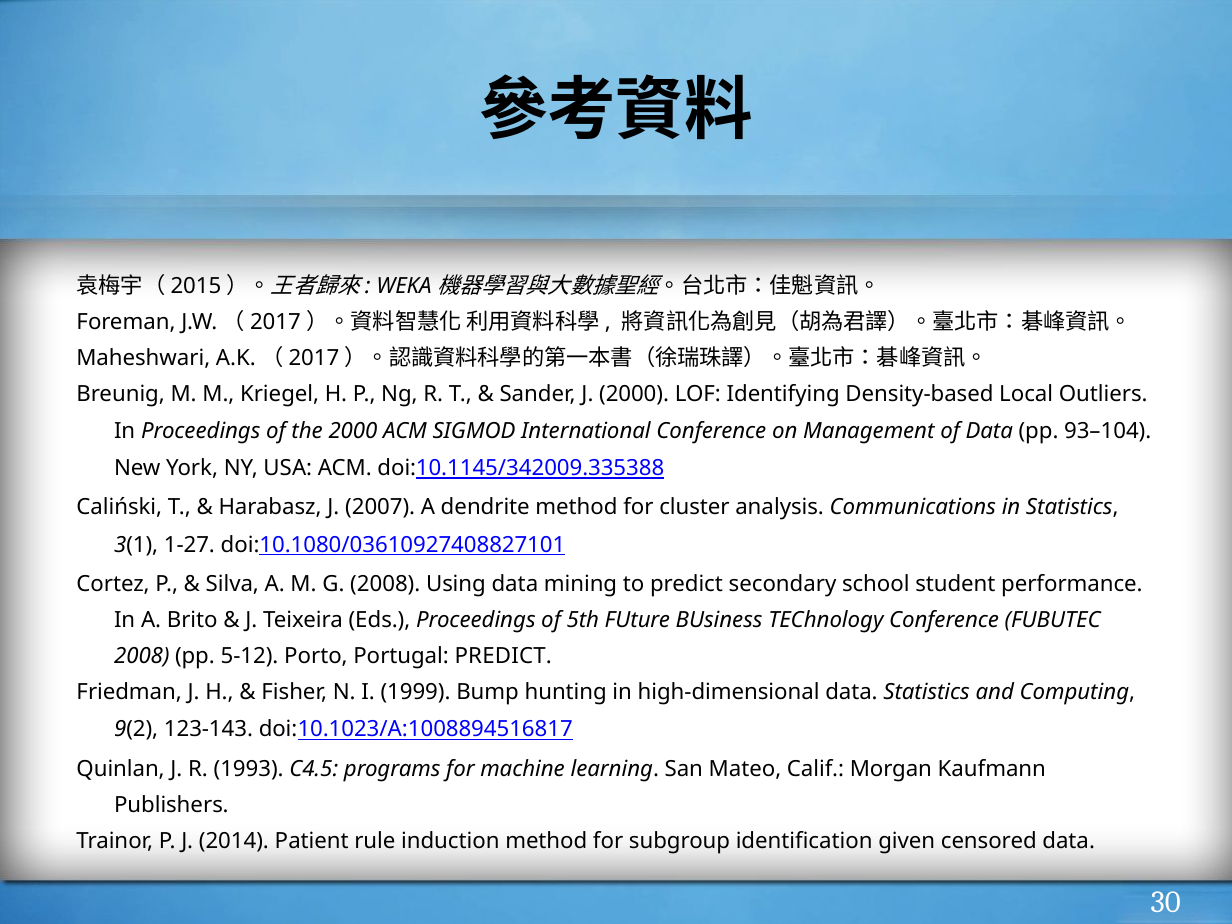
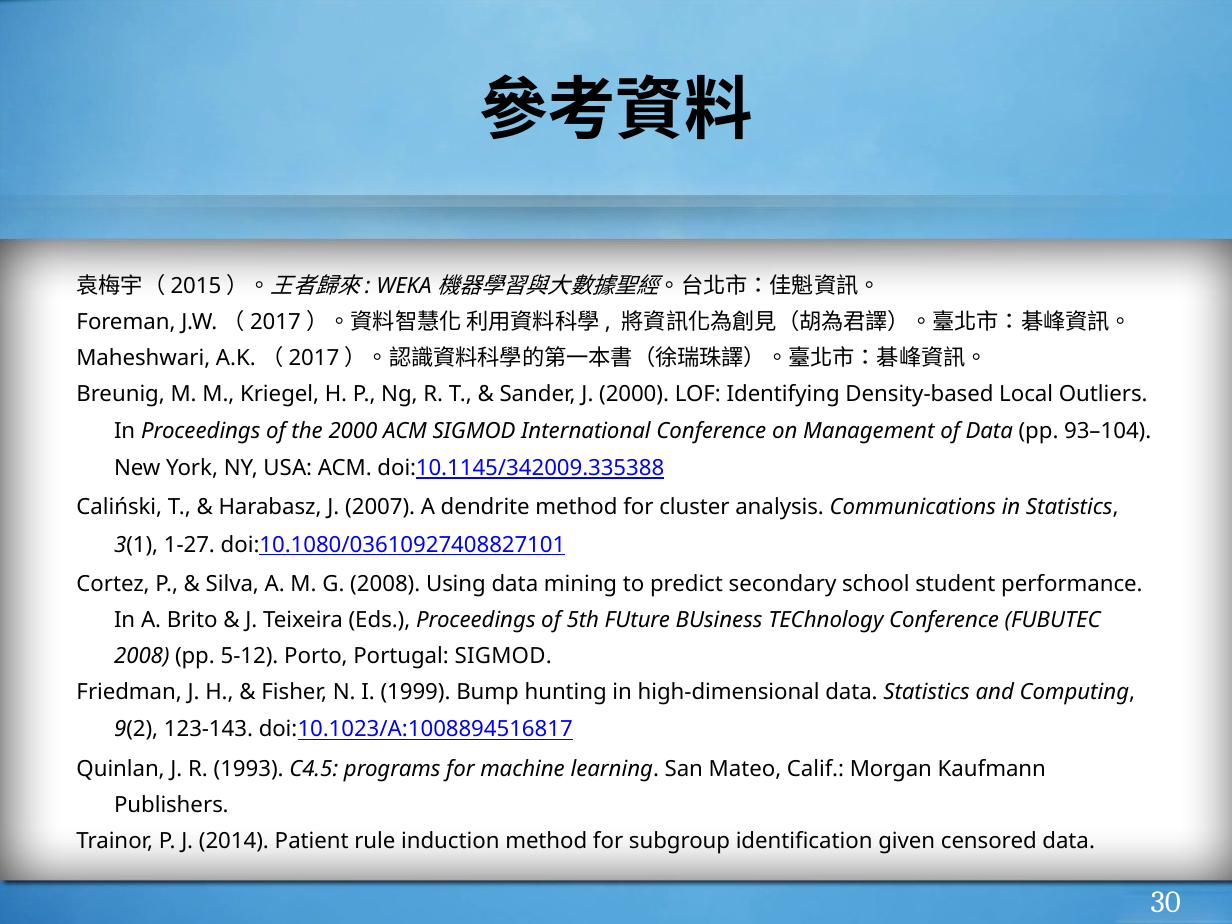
Portugal PREDICT: PREDICT -> SIGMOD
